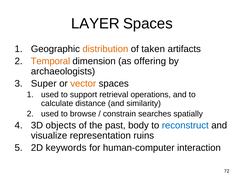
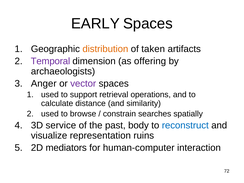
LAYER: LAYER -> EARLY
Temporal colour: orange -> purple
Super: Super -> Anger
vector colour: orange -> purple
objects: objects -> service
keywords: keywords -> mediators
